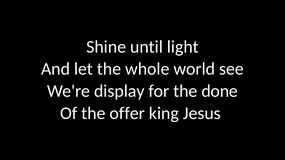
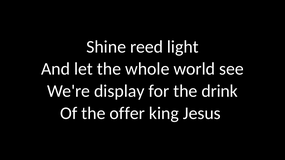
until: until -> reed
done: done -> drink
